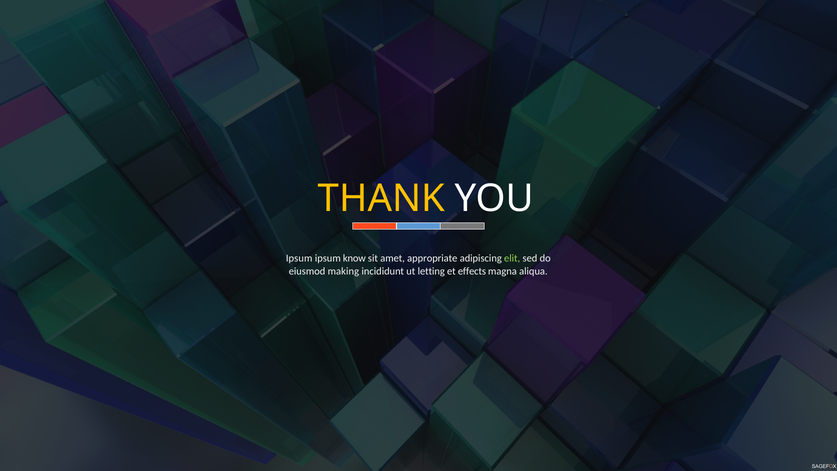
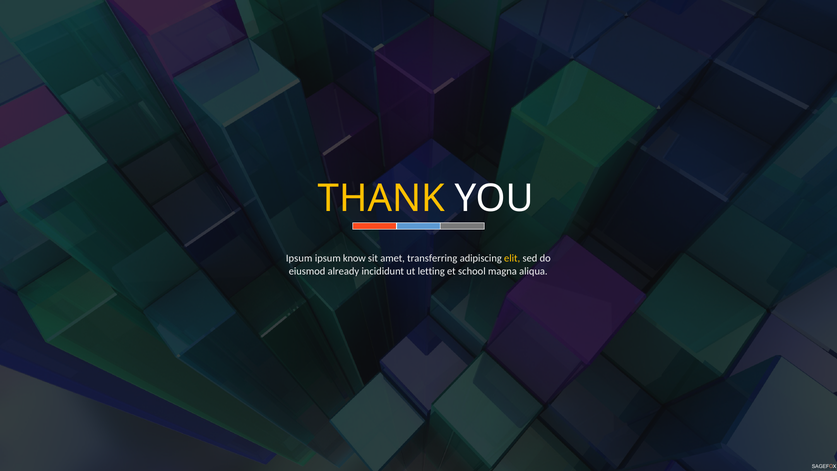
appropriate: appropriate -> transferring
elit colour: light green -> yellow
making: making -> already
effects: effects -> school
